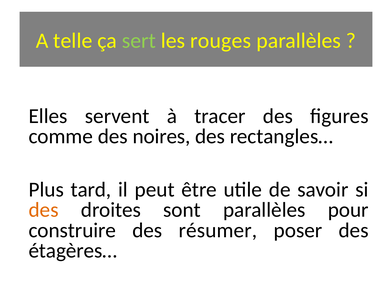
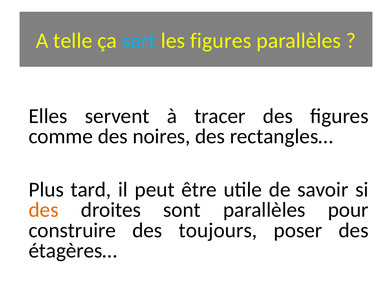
sert colour: light green -> light blue
les rouges: rouges -> figures
résumer: résumer -> toujours
